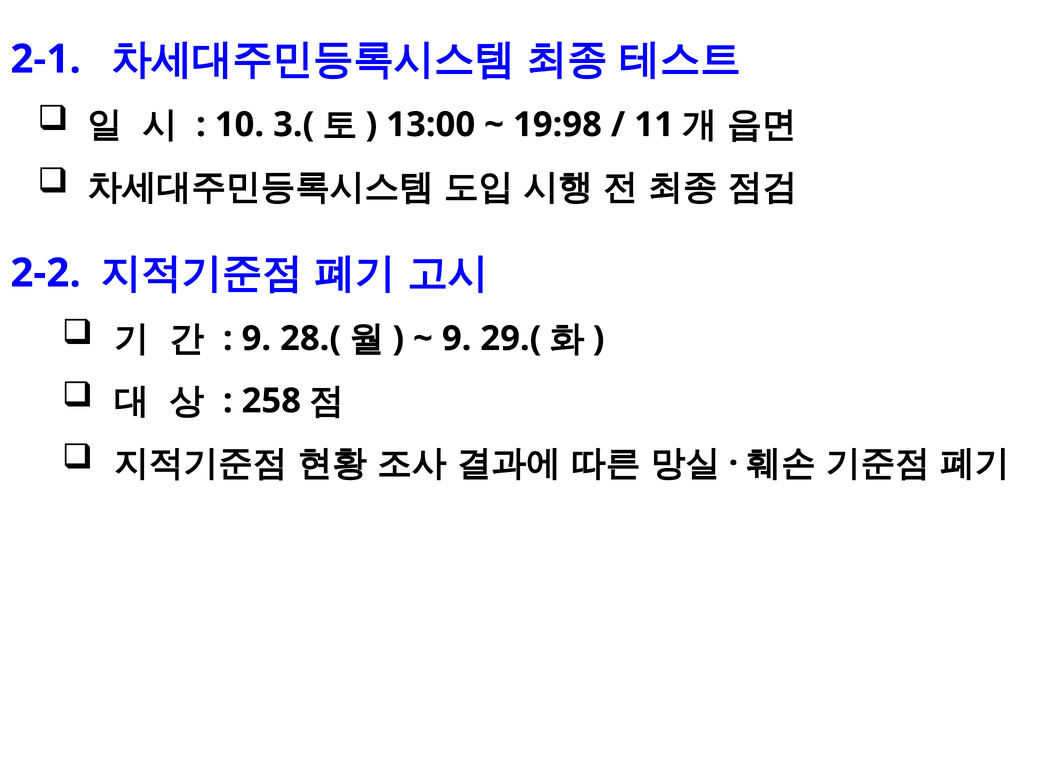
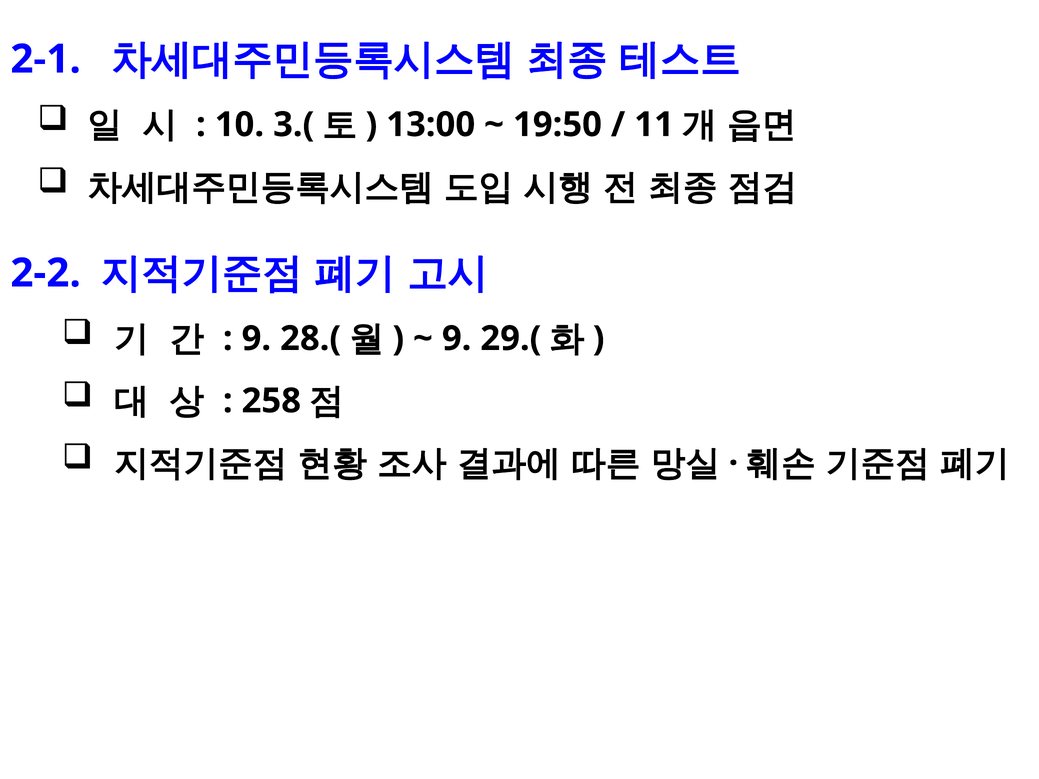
19:98: 19:98 -> 19:50
